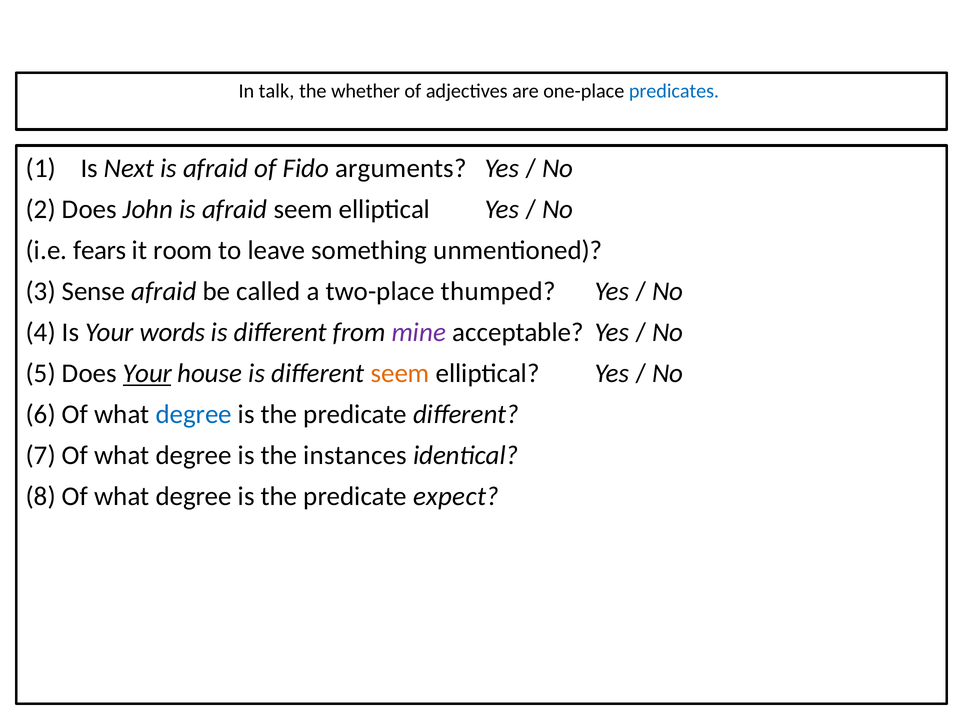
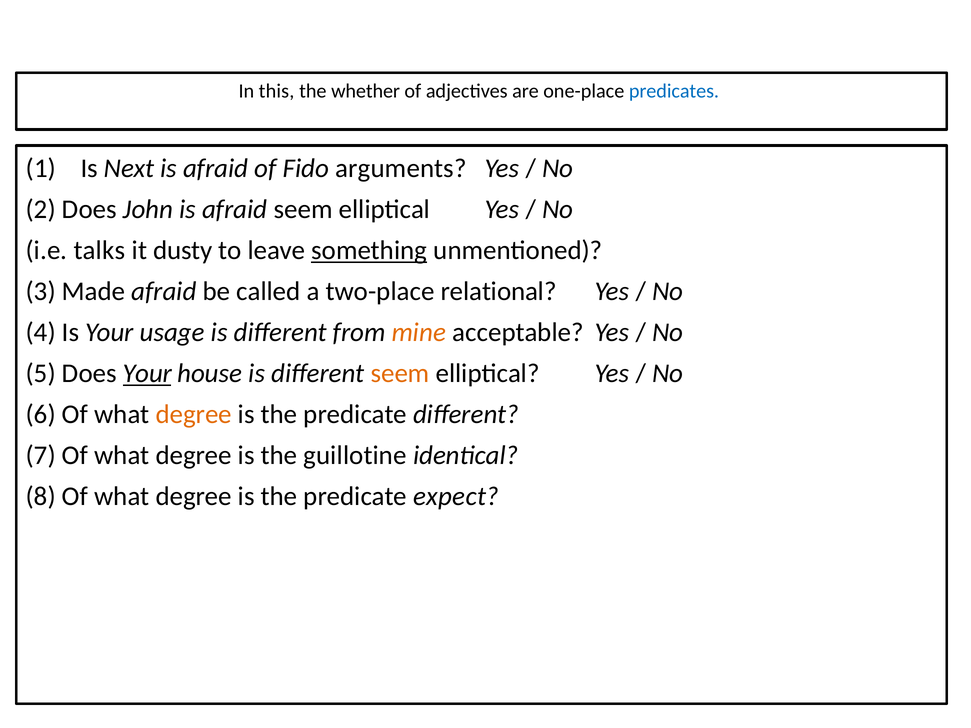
talk: talk -> this
fears: fears -> talks
room: room -> dusty
something underline: none -> present
Sense: Sense -> Made
thumped: thumped -> relational
words: words -> usage
mine colour: purple -> orange
degree at (194, 415) colour: blue -> orange
instances: instances -> guillotine
